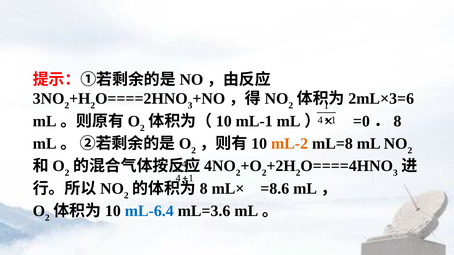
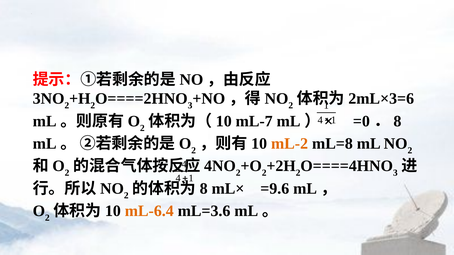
mL-1: mL-1 -> mL-7
=8.6: =8.6 -> =9.6
mL-6.4 colour: blue -> orange
